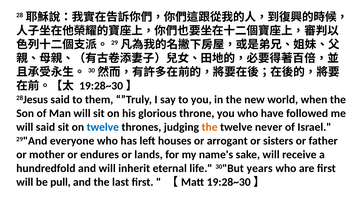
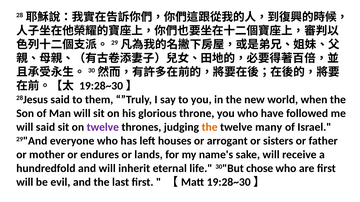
twelve at (103, 127) colour: blue -> purple
never: never -> many
years: years -> chose
pull: pull -> evil
